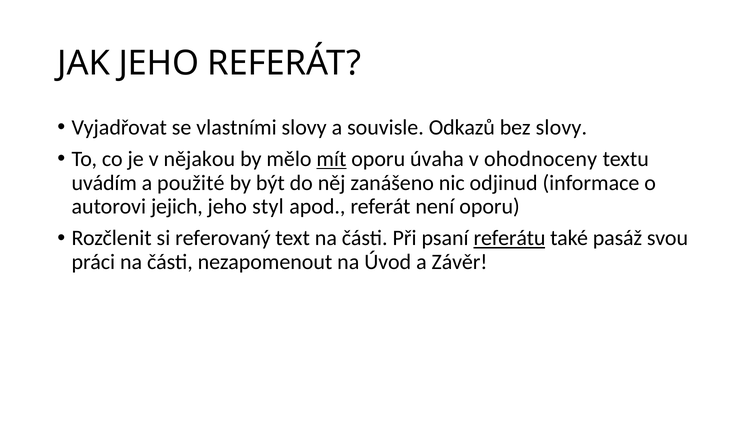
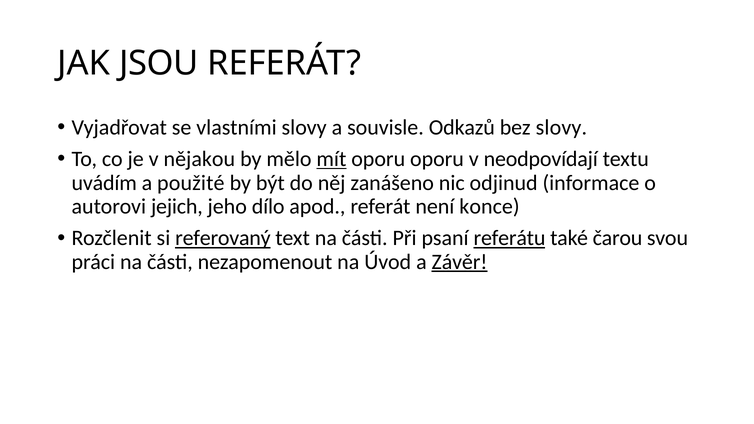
JAK JEHO: JEHO -> JSOU
oporu úvaha: úvaha -> oporu
ohodnoceny: ohodnoceny -> neodpovídají
styl: styl -> dílo
není oporu: oporu -> konce
referovaný underline: none -> present
pasáž: pasáž -> čarou
Závěr underline: none -> present
